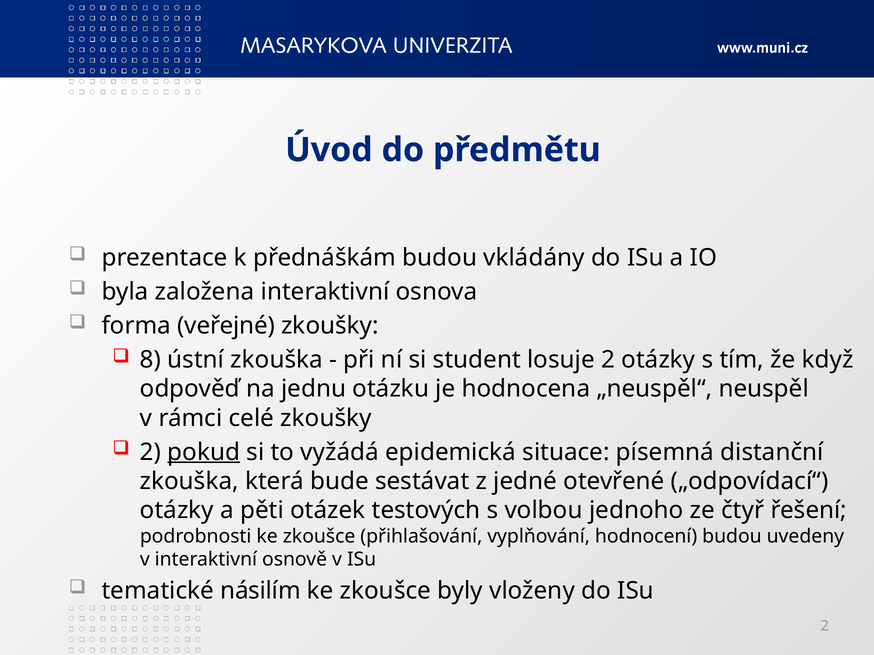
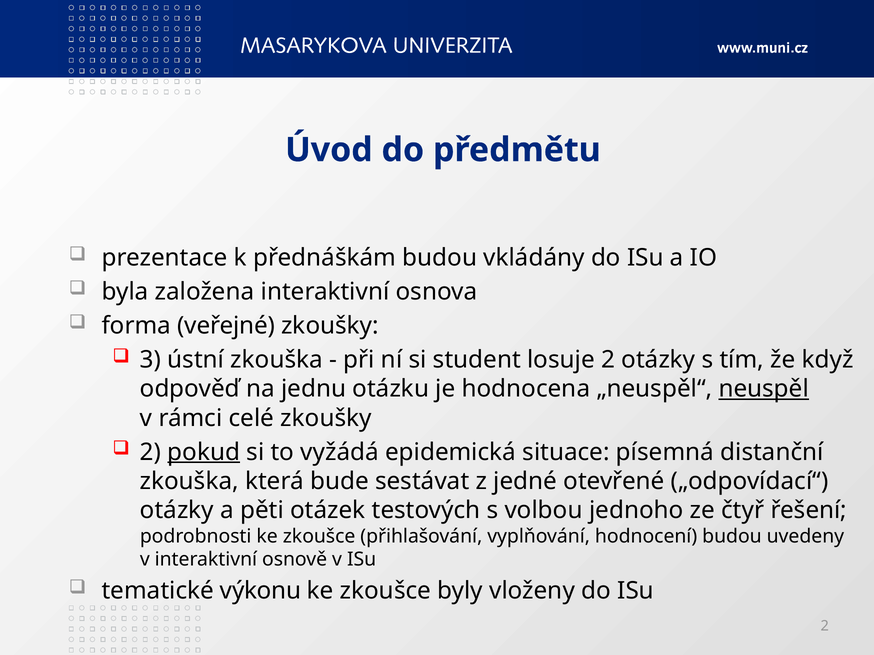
8: 8 -> 3
neuspěl underline: none -> present
násilím: násilím -> výkonu
